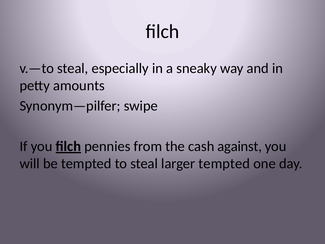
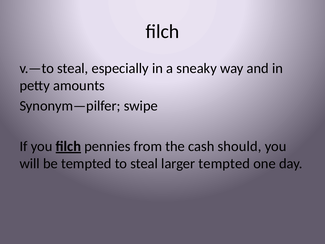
against: against -> should
